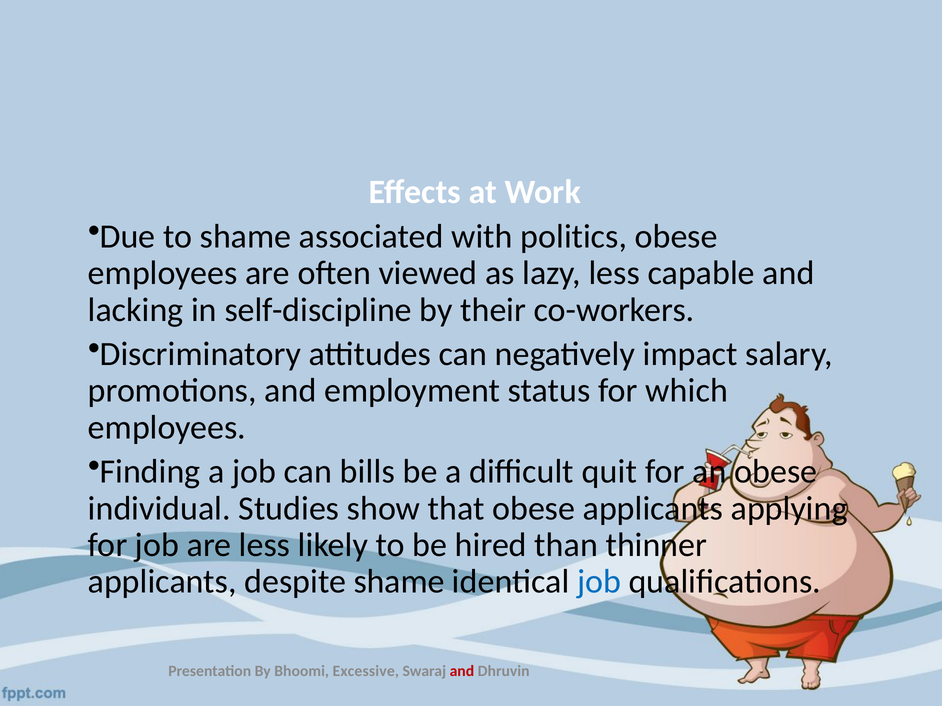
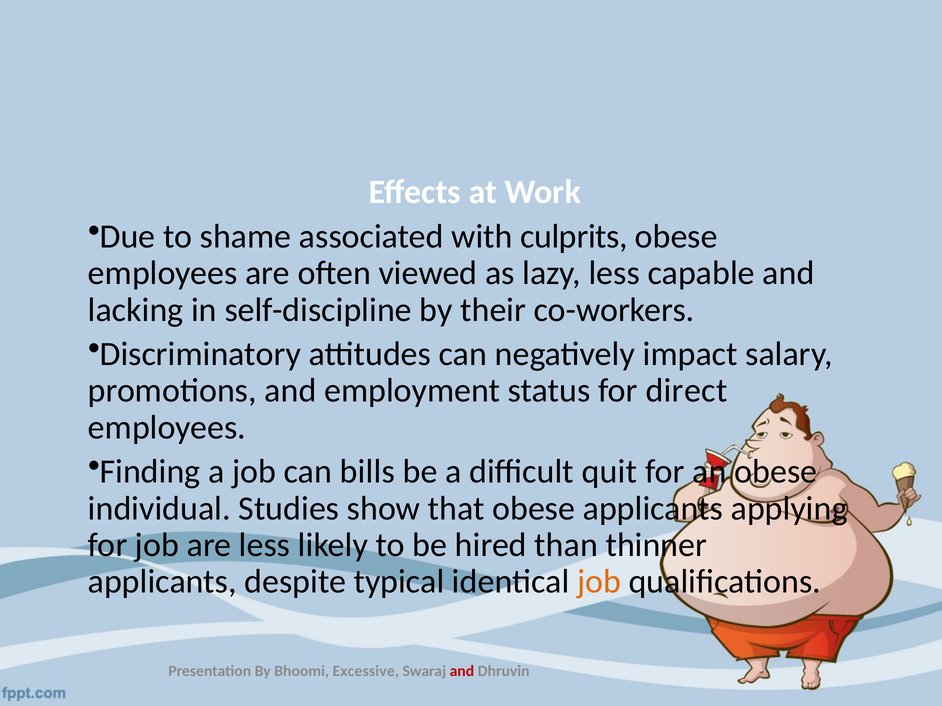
politics: politics -> culprits
which: which -> direct
despite shame: shame -> typical
job at (599, 582) colour: blue -> orange
